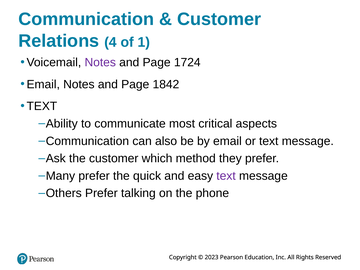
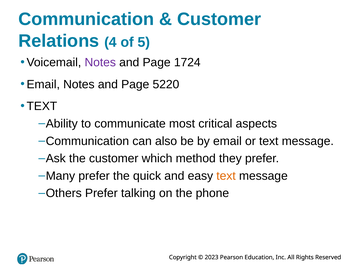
1: 1 -> 5
1842: 1842 -> 5220
text at (226, 176) colour: purple -> orange
